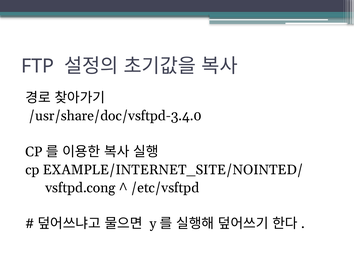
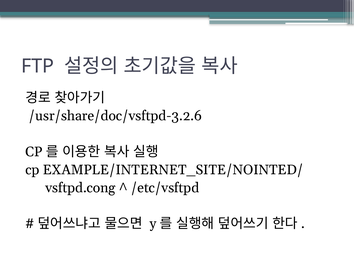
/usr/share/doc/vsftpd-3.4.0: /usr/share/doc/vsftpd-3.4.0 -> /usr/share/doc/vsftpd-3.2.6
